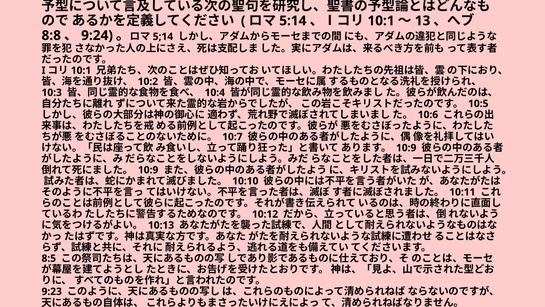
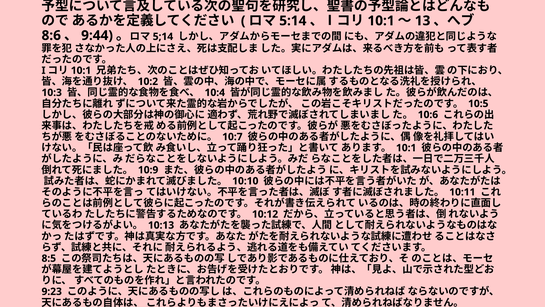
8:8: 8:8 -> 8:6
9:24: 9:24 -> 9:44
10:9 at (406, 148): 10:9 -> 10:1
